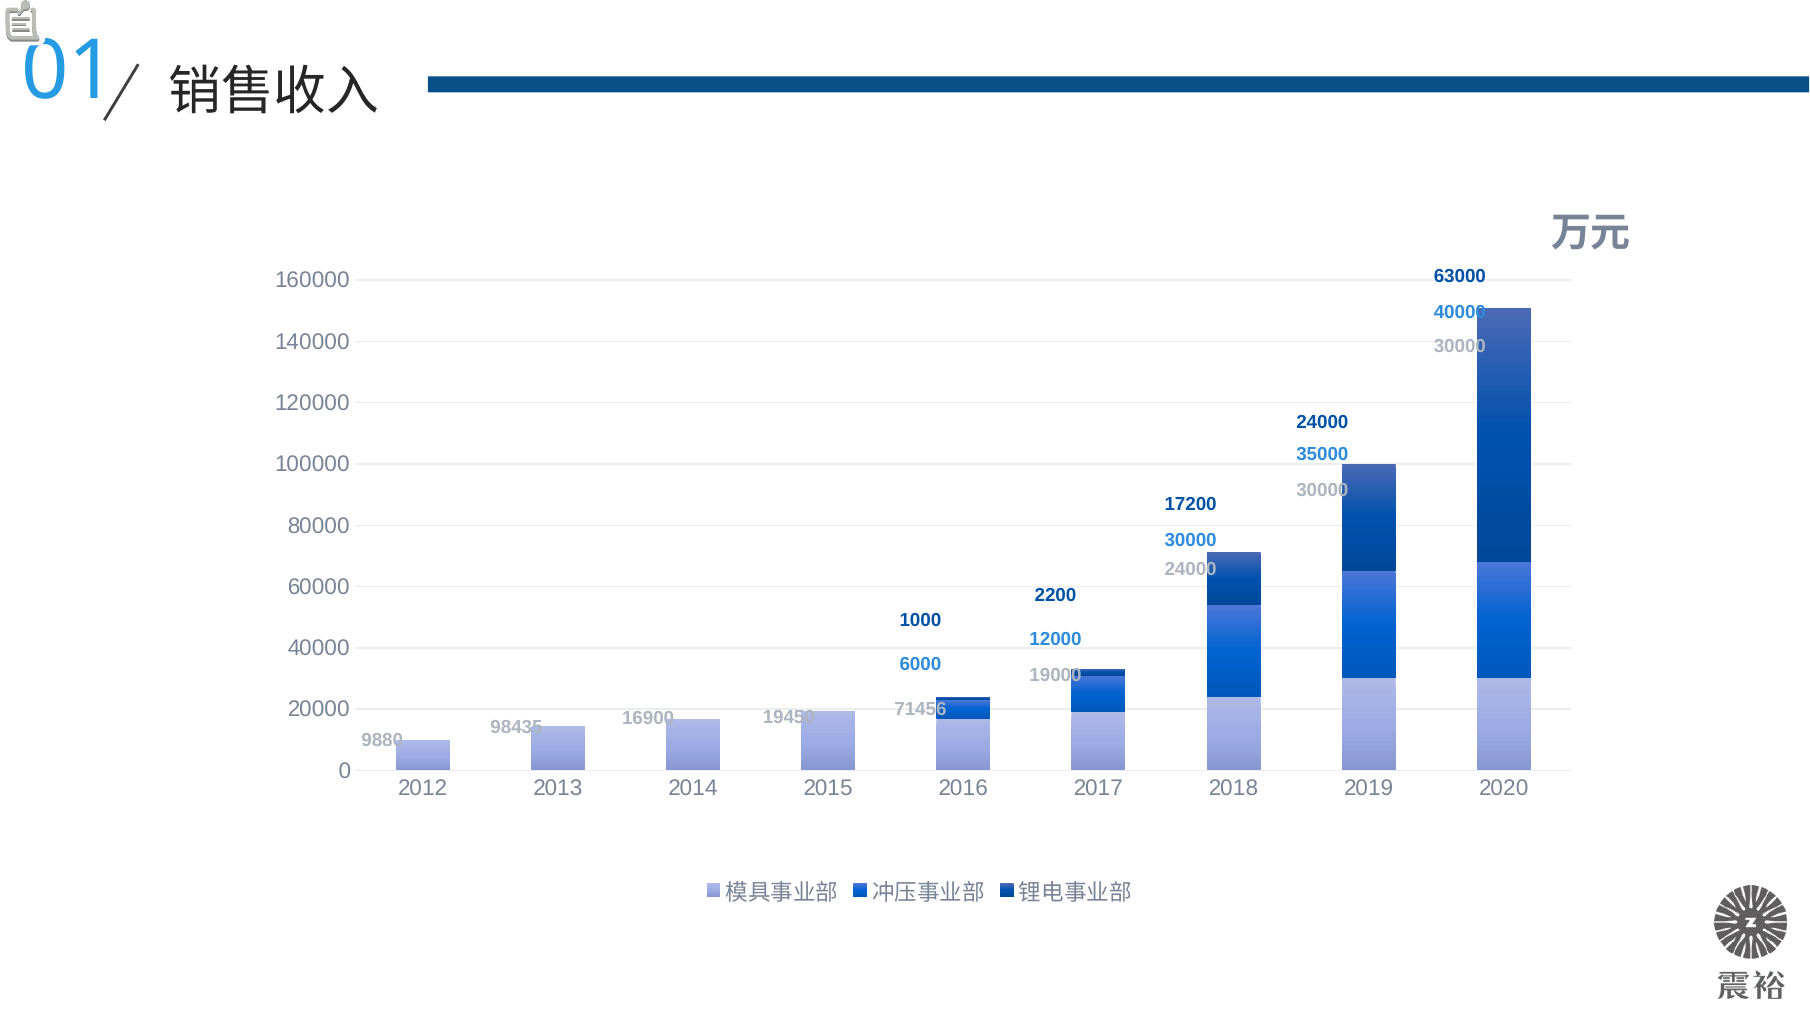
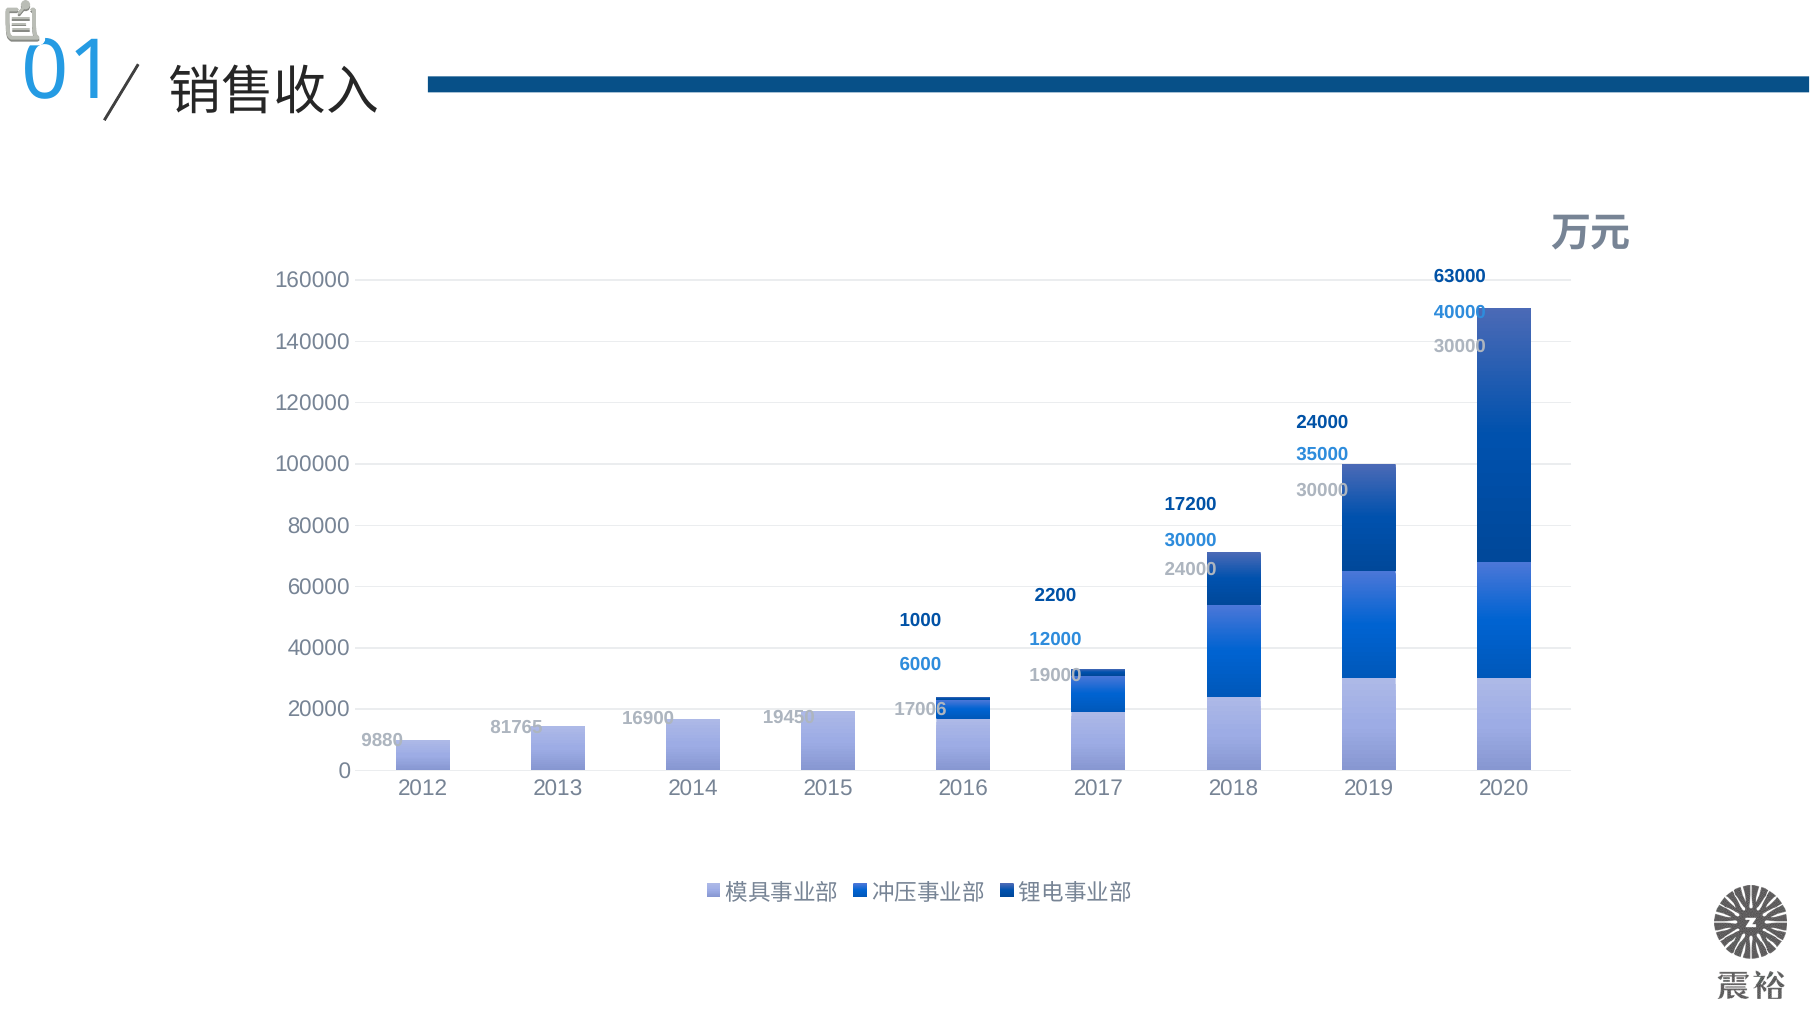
98435: 98435 -> 81765
71456: 71456 -> 17006
